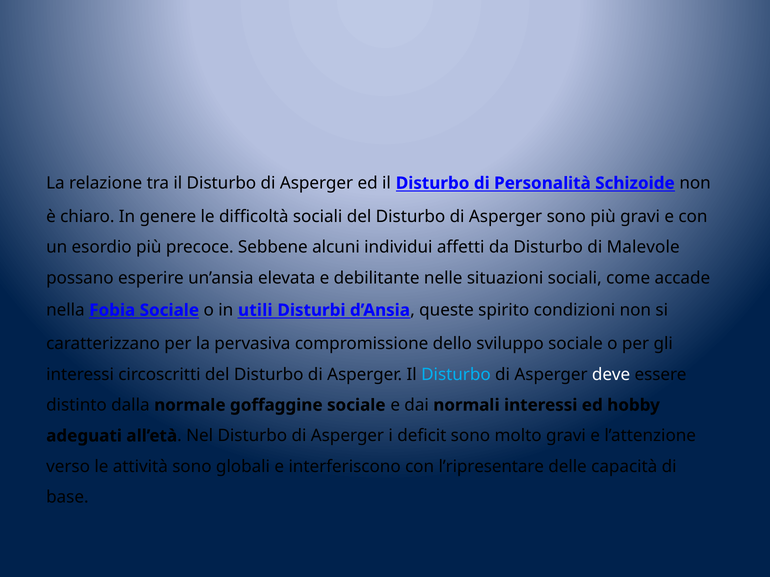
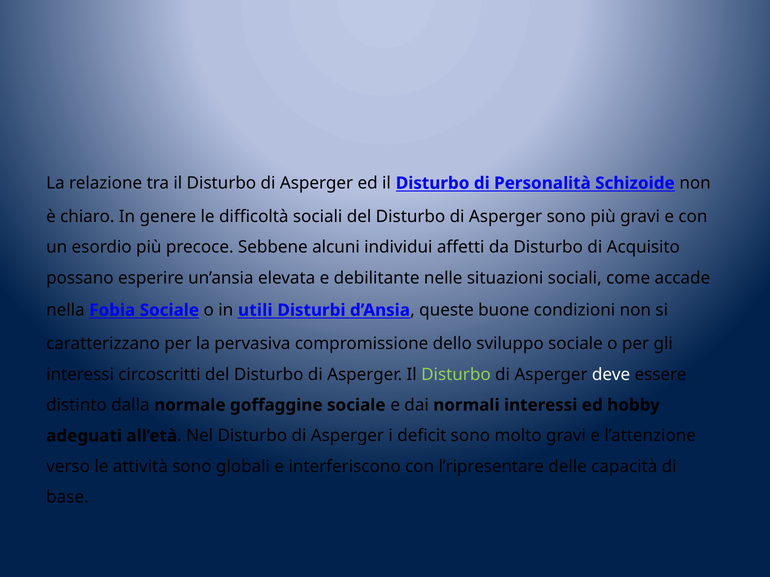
Malevole: Malevole -> Acquisito
spirito: spirito -> buone
Disturbo at (456, 375) colour: light blue -> light green
